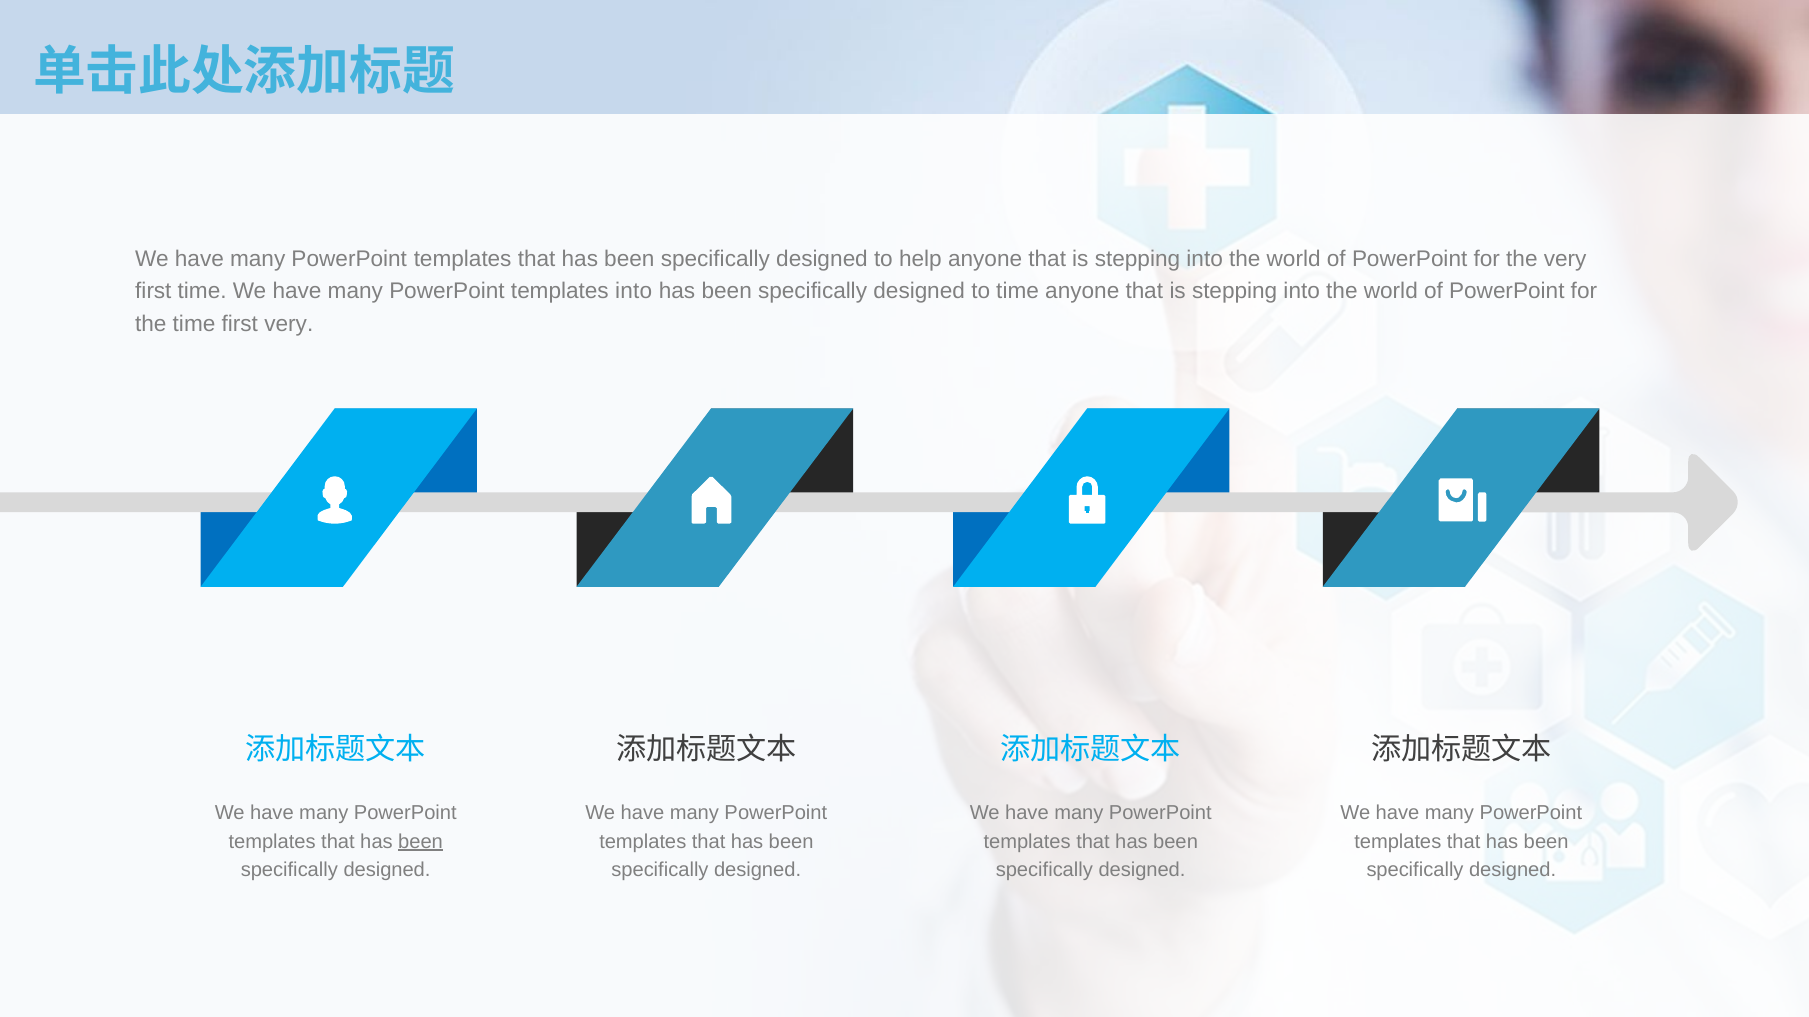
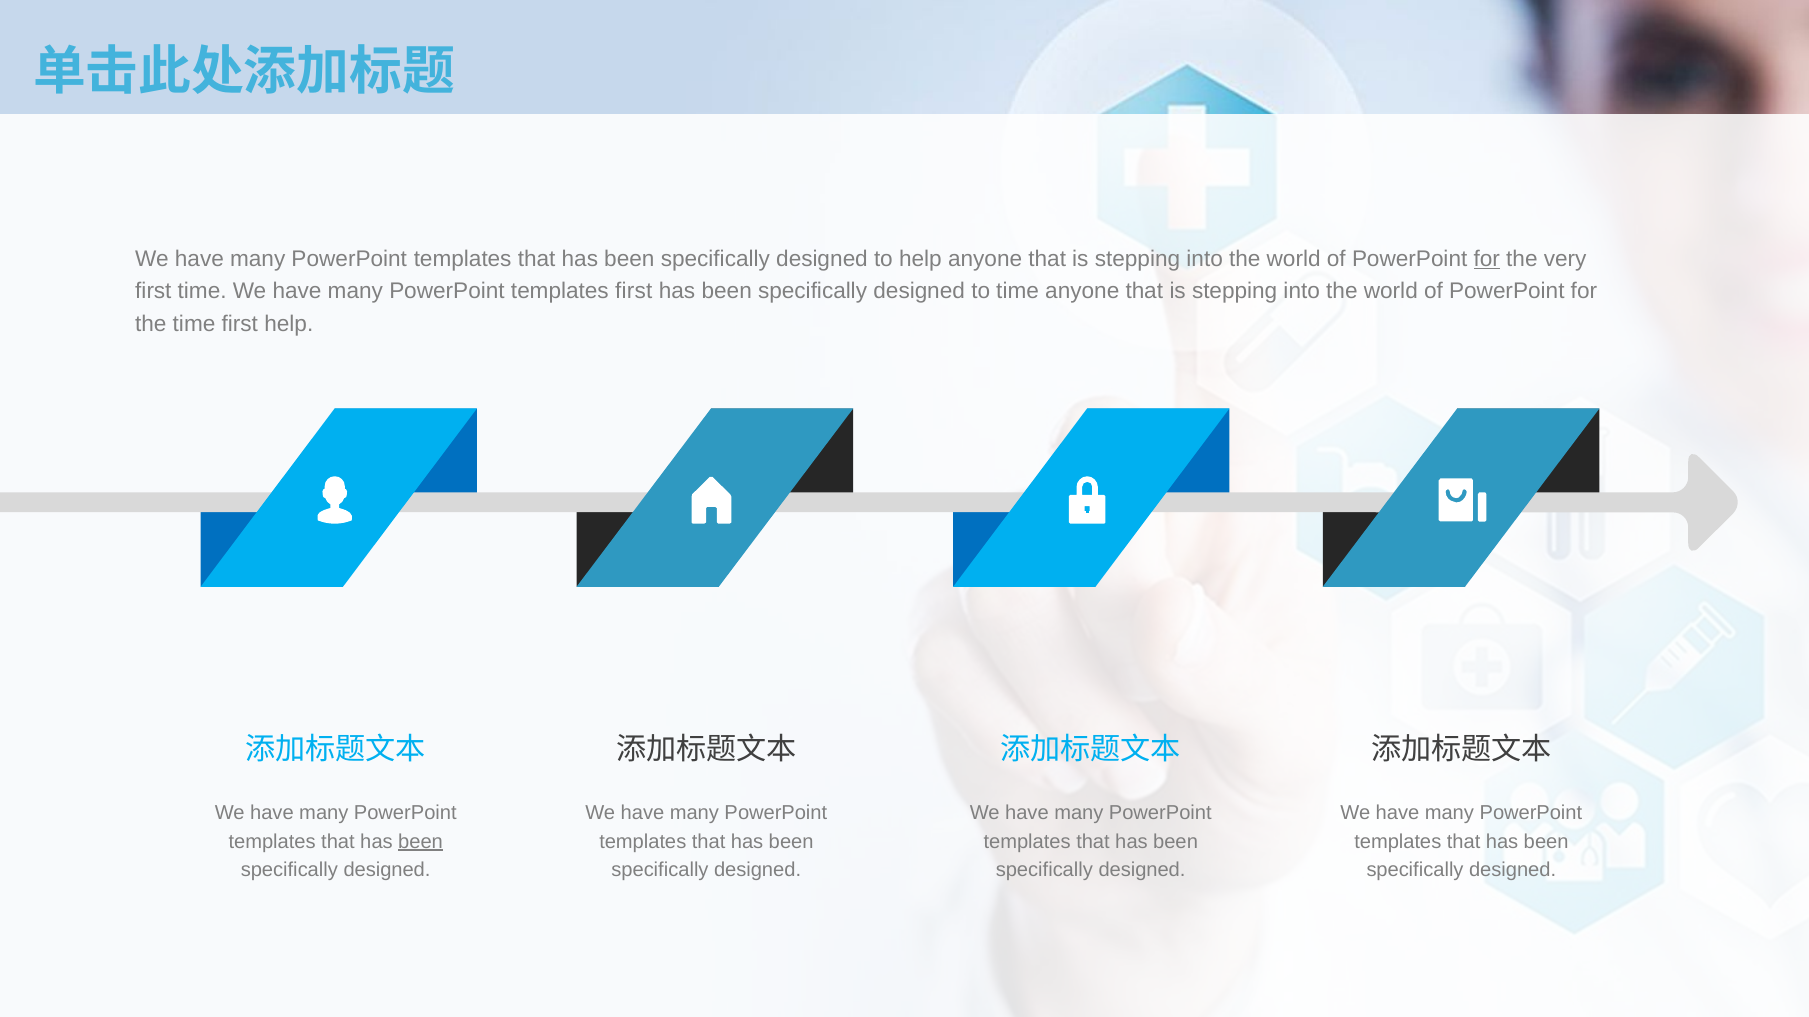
for at (1487, 259) underline: none -> present
templates into: into -> first
first very: very -> help
